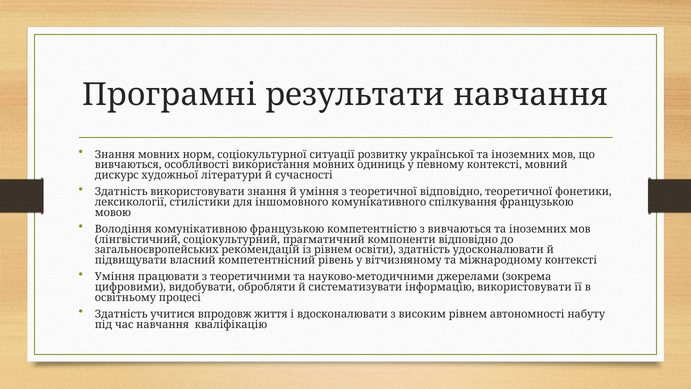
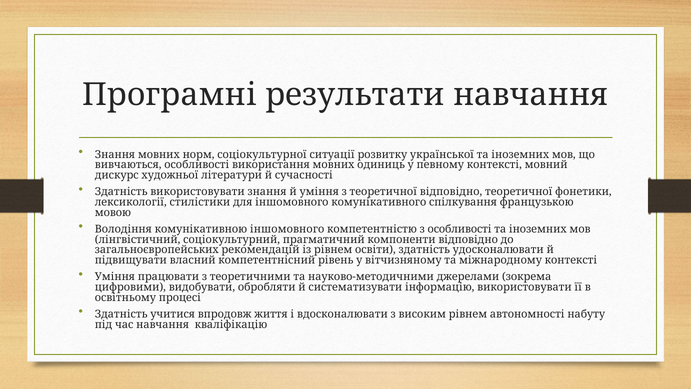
комунікативною французькою: французькою -> іншомовного
з вивчаються: вивчаються -> особливості
